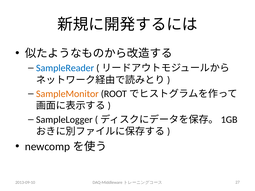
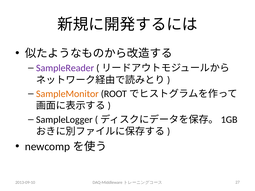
SampleReader colour: blue -> purple
